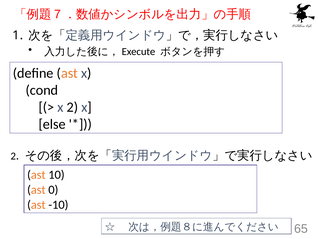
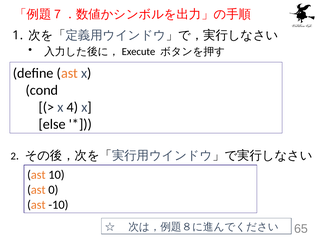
x 2: 2 -> 4
